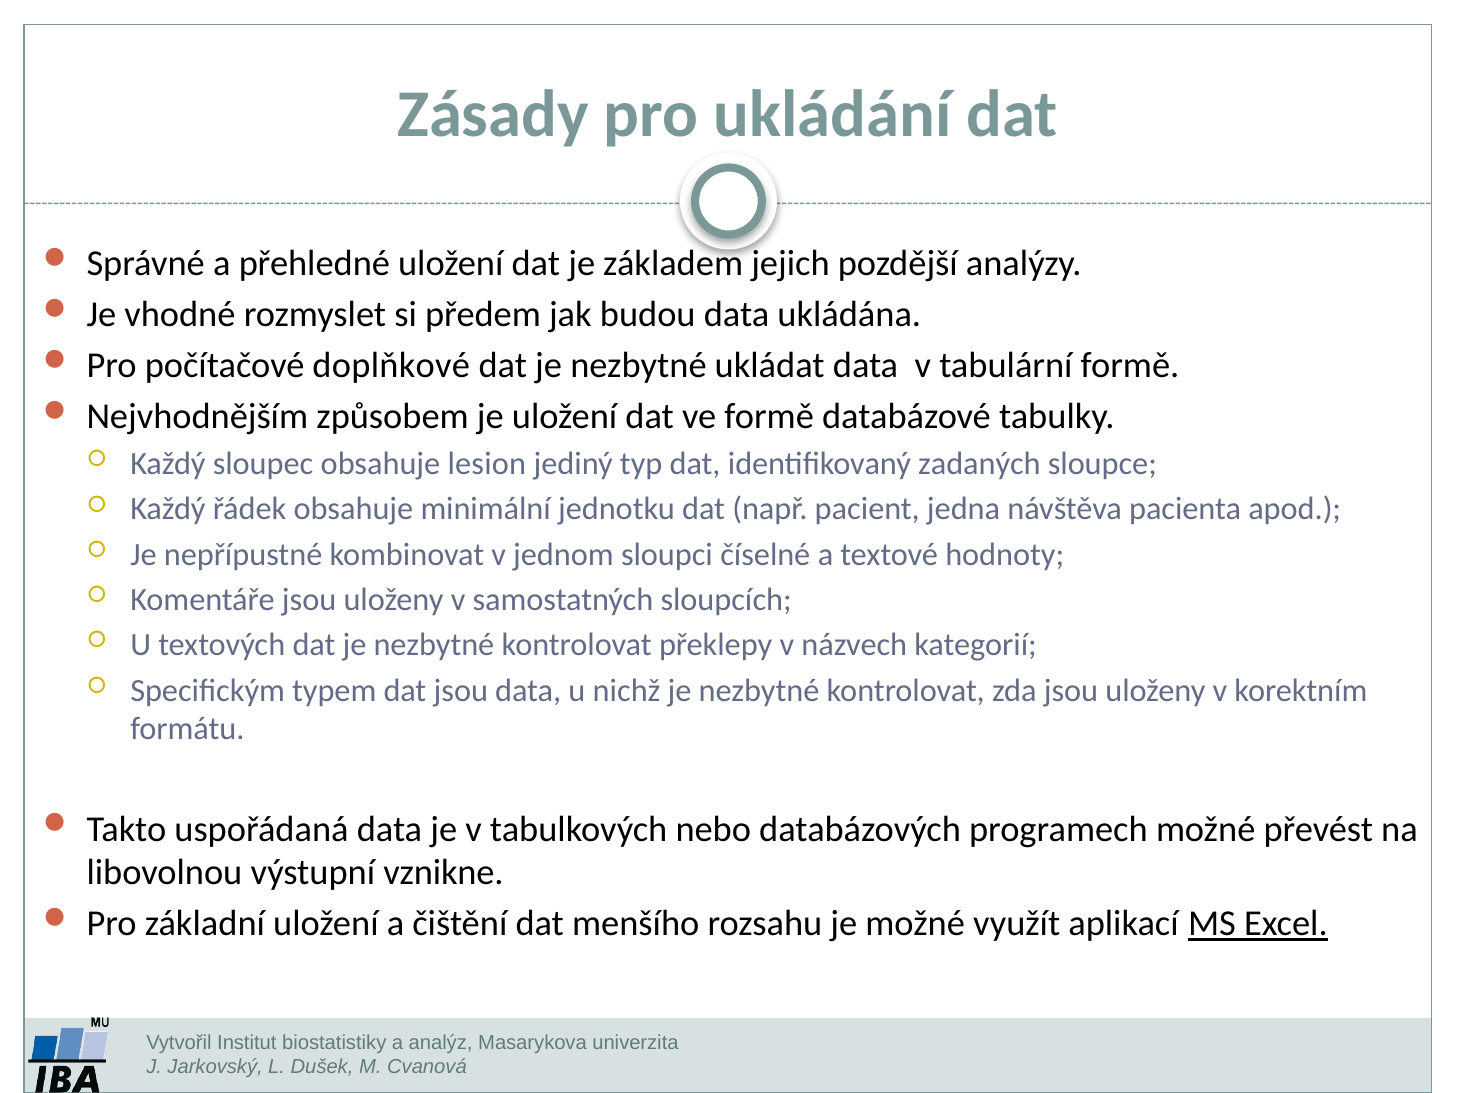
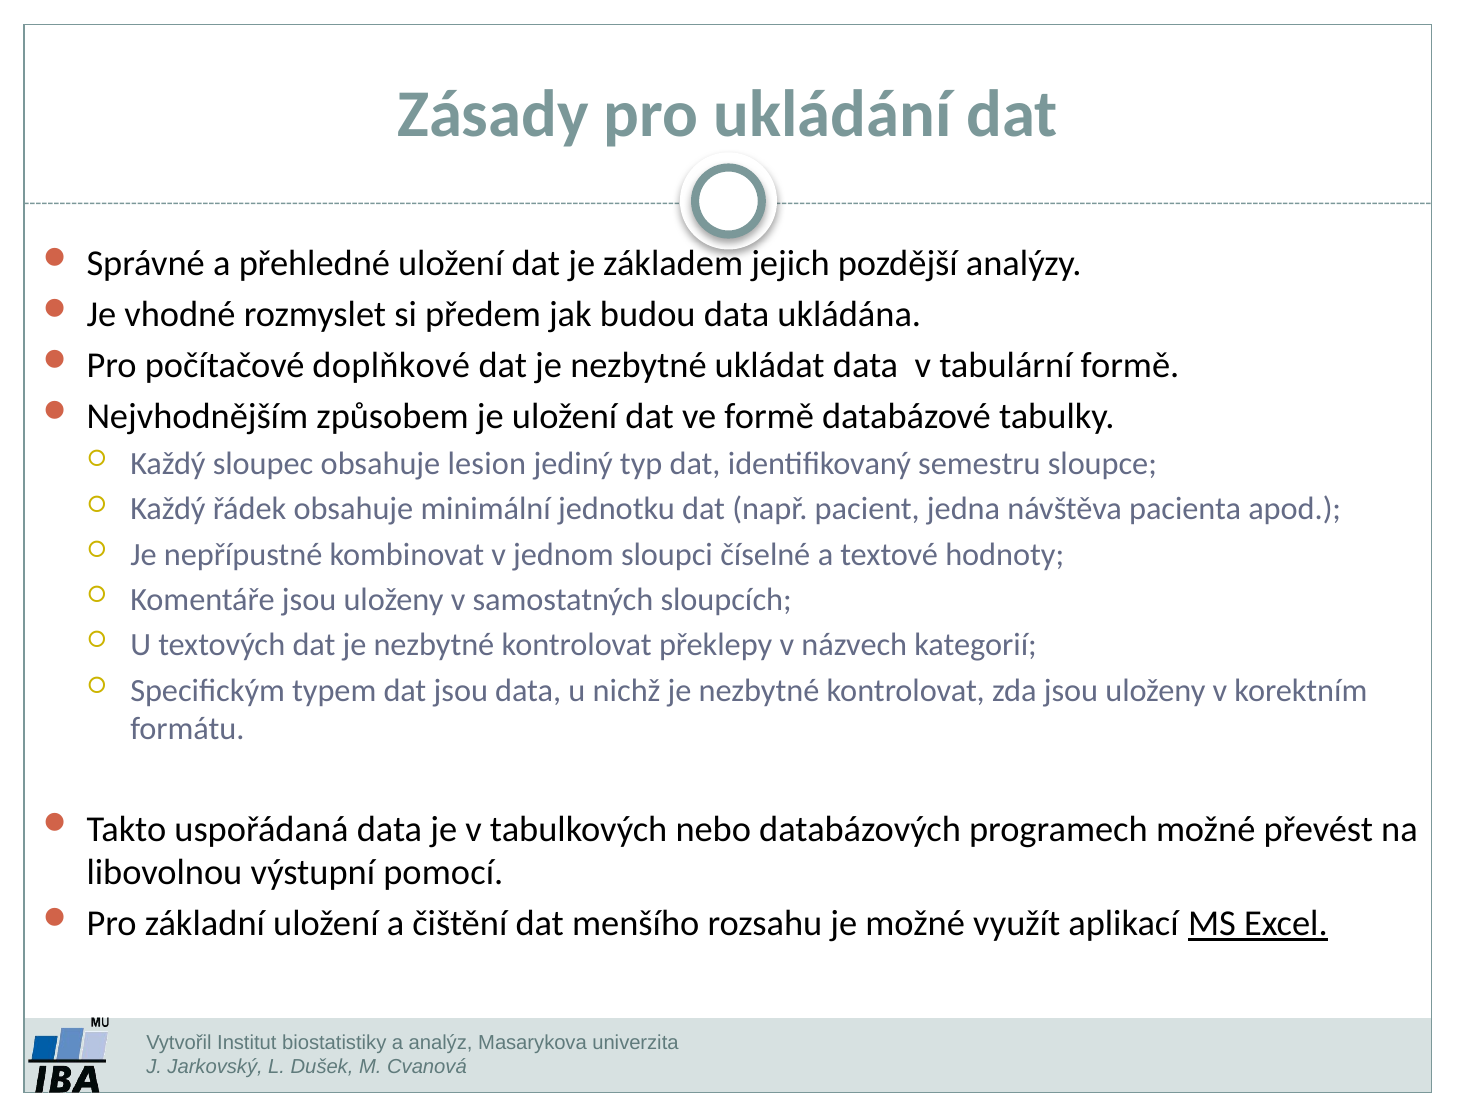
zadaných: zadaných -> semestru
vznikne: vznikne -> pomocí
